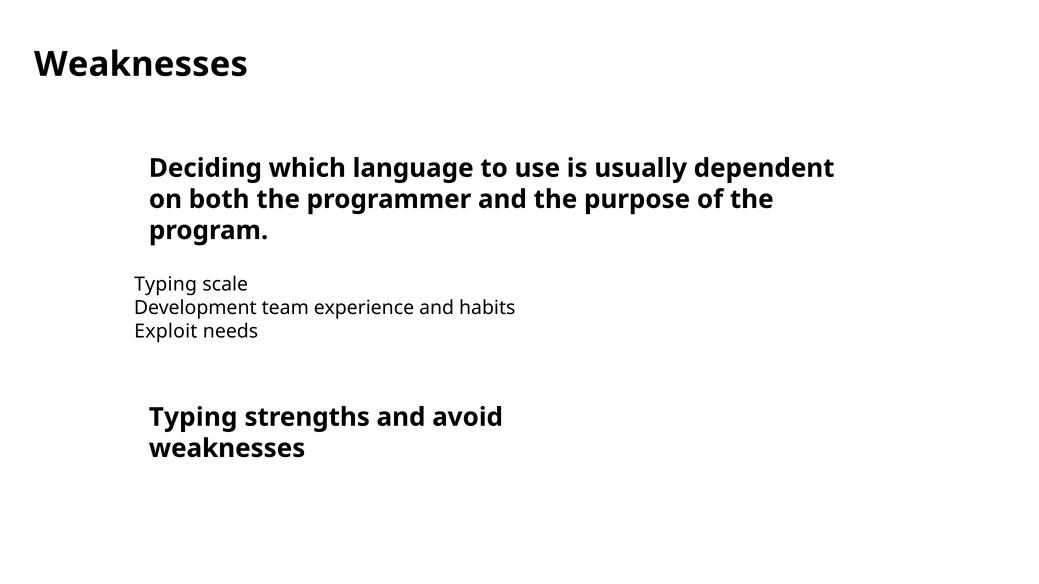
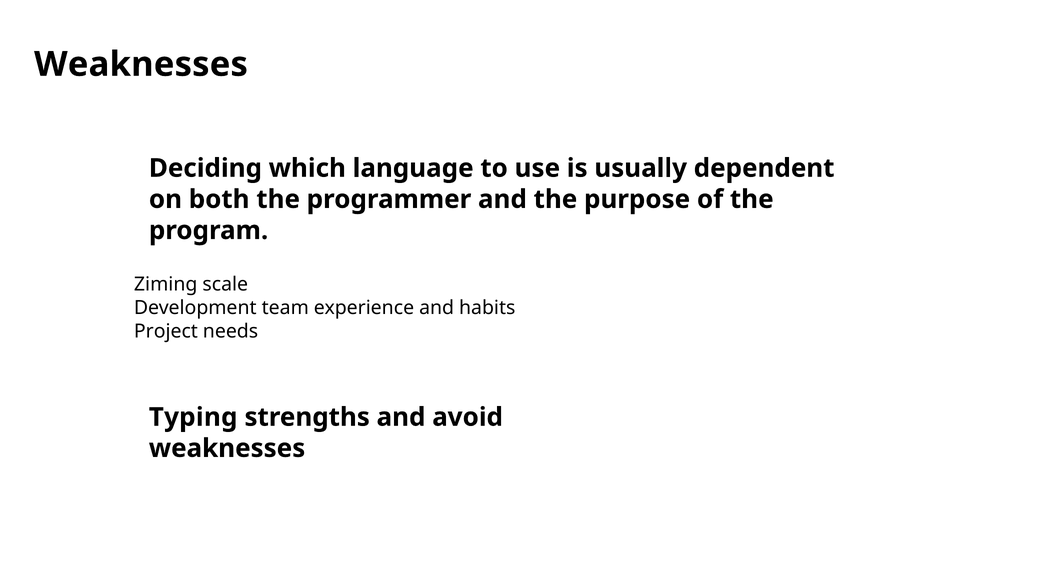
Typing at (166, 285): Typing -> Ziming
Exploit: Exploit -> Project
